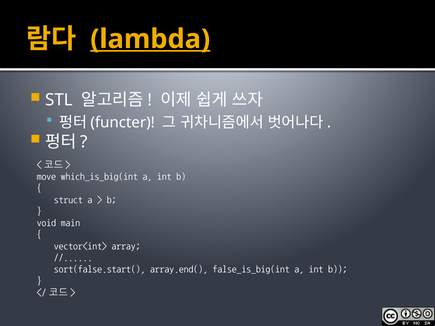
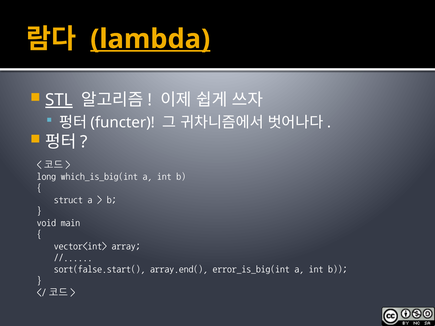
STL underline: none -> present
move: move -> long
false_is_big(int: false_is_big(int -> error_is_big(int
